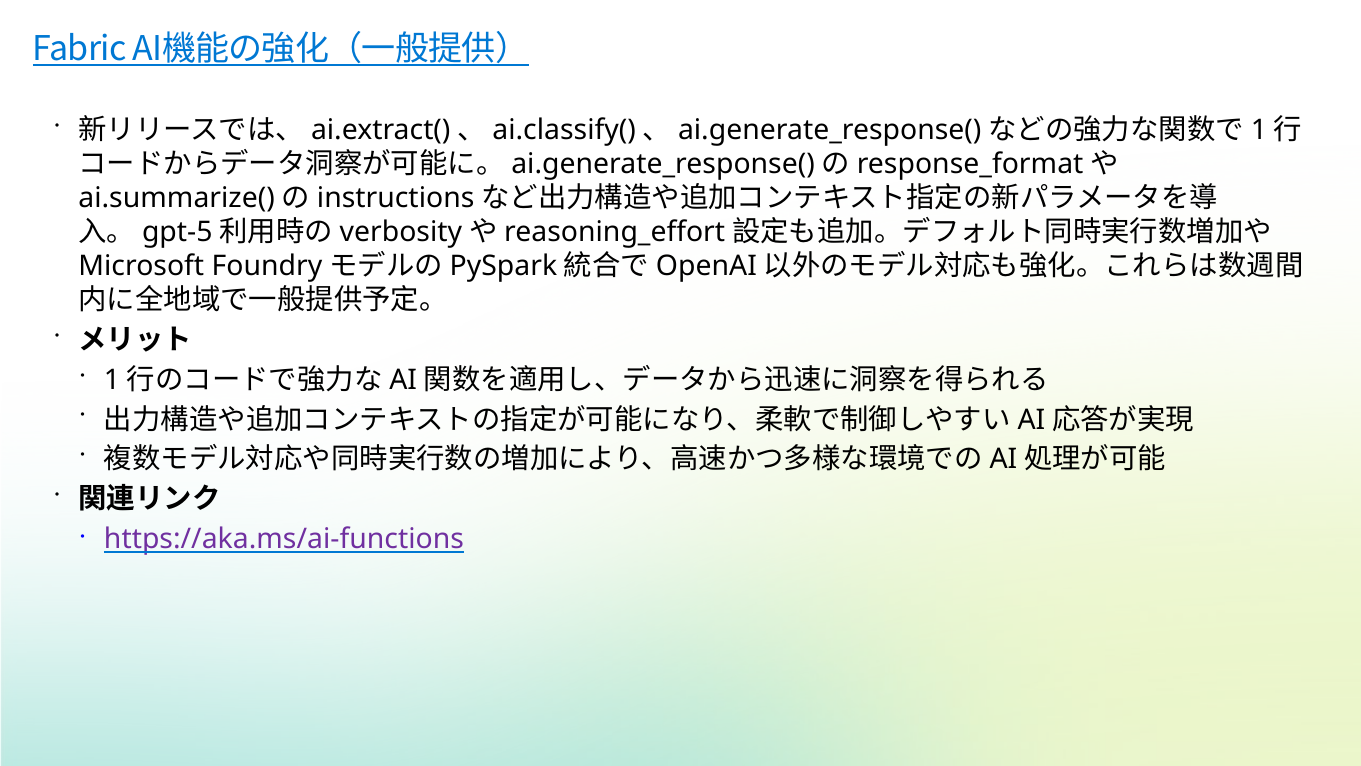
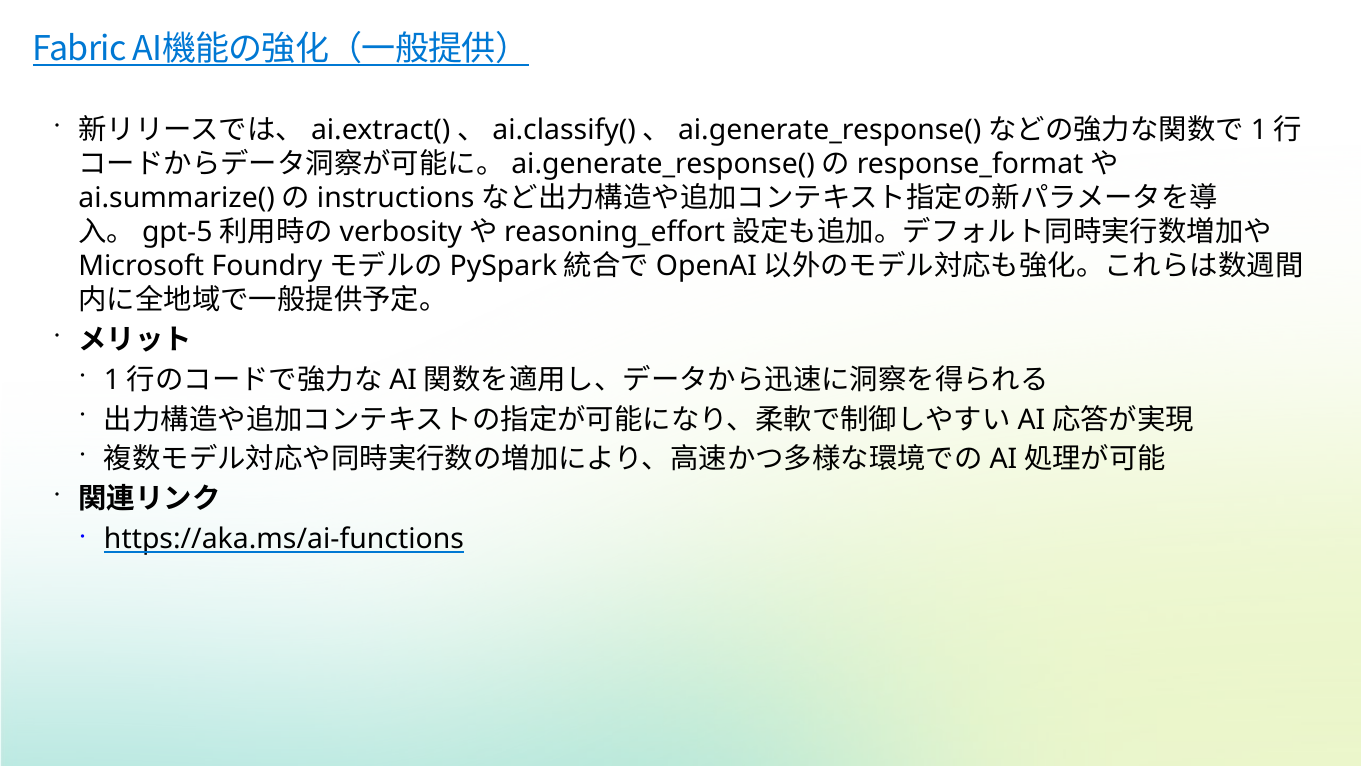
https://aka.ms/ai-functions colour: purple -> black
